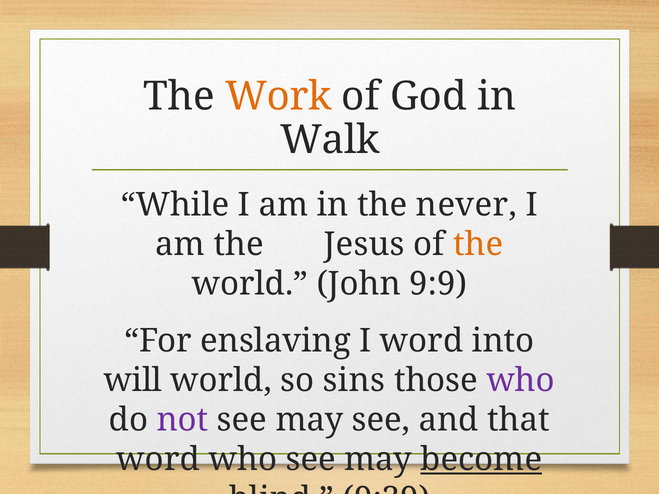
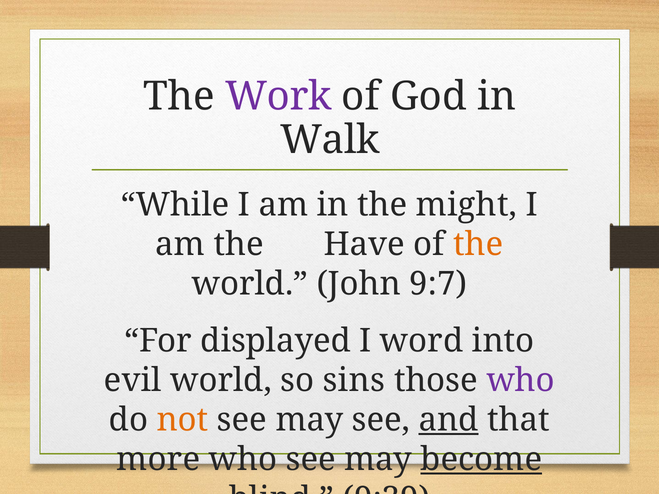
Work colour: orange -> purple
never: never -> might
Jesus: Jesus -> Have
9:9: 9:9 -> 9:7
enslaving: enslaving -> displayed
will: will -> evil
not colour: purple -> orange
and underline: none -> present
word at (158, 460): word -> more
